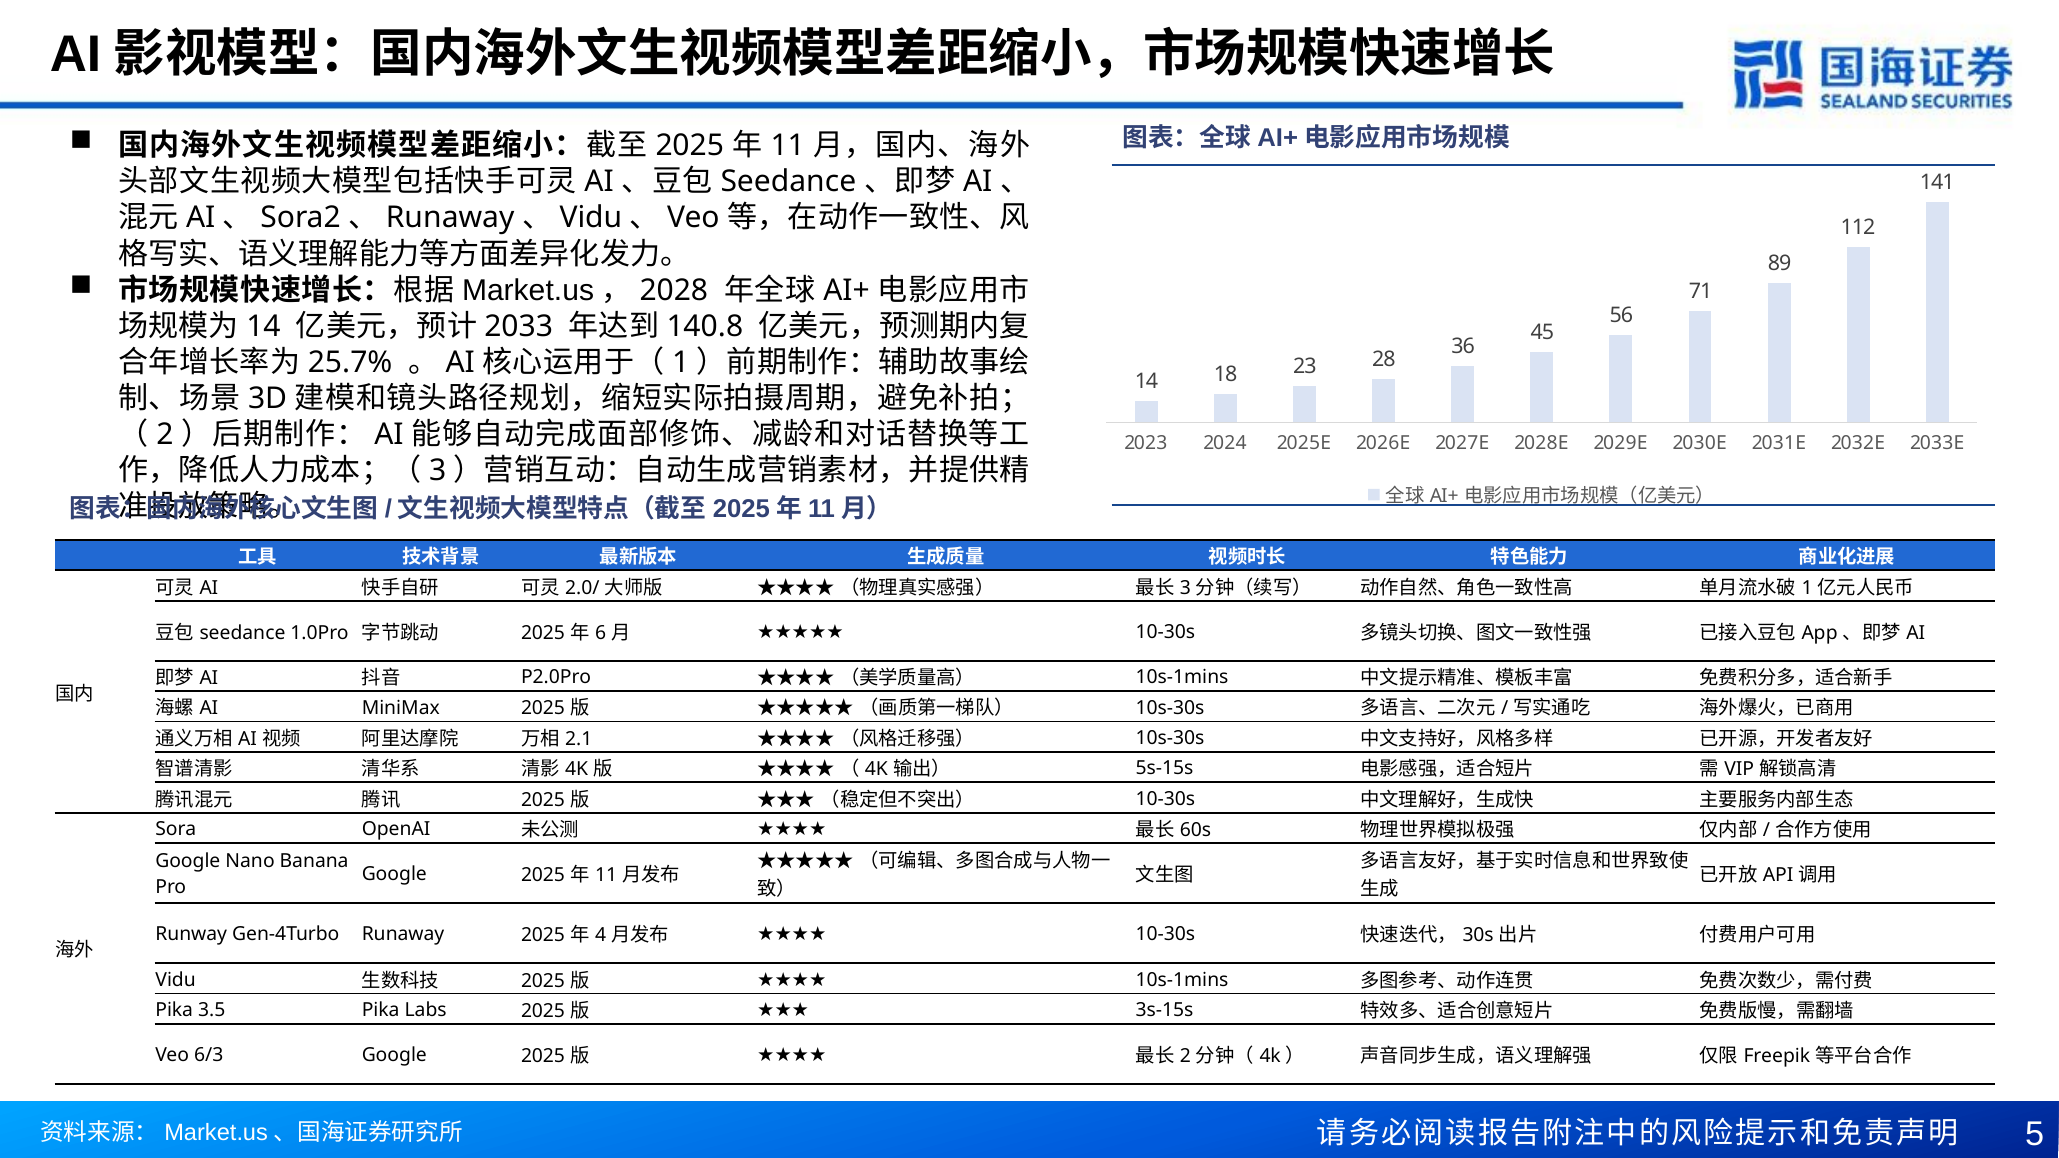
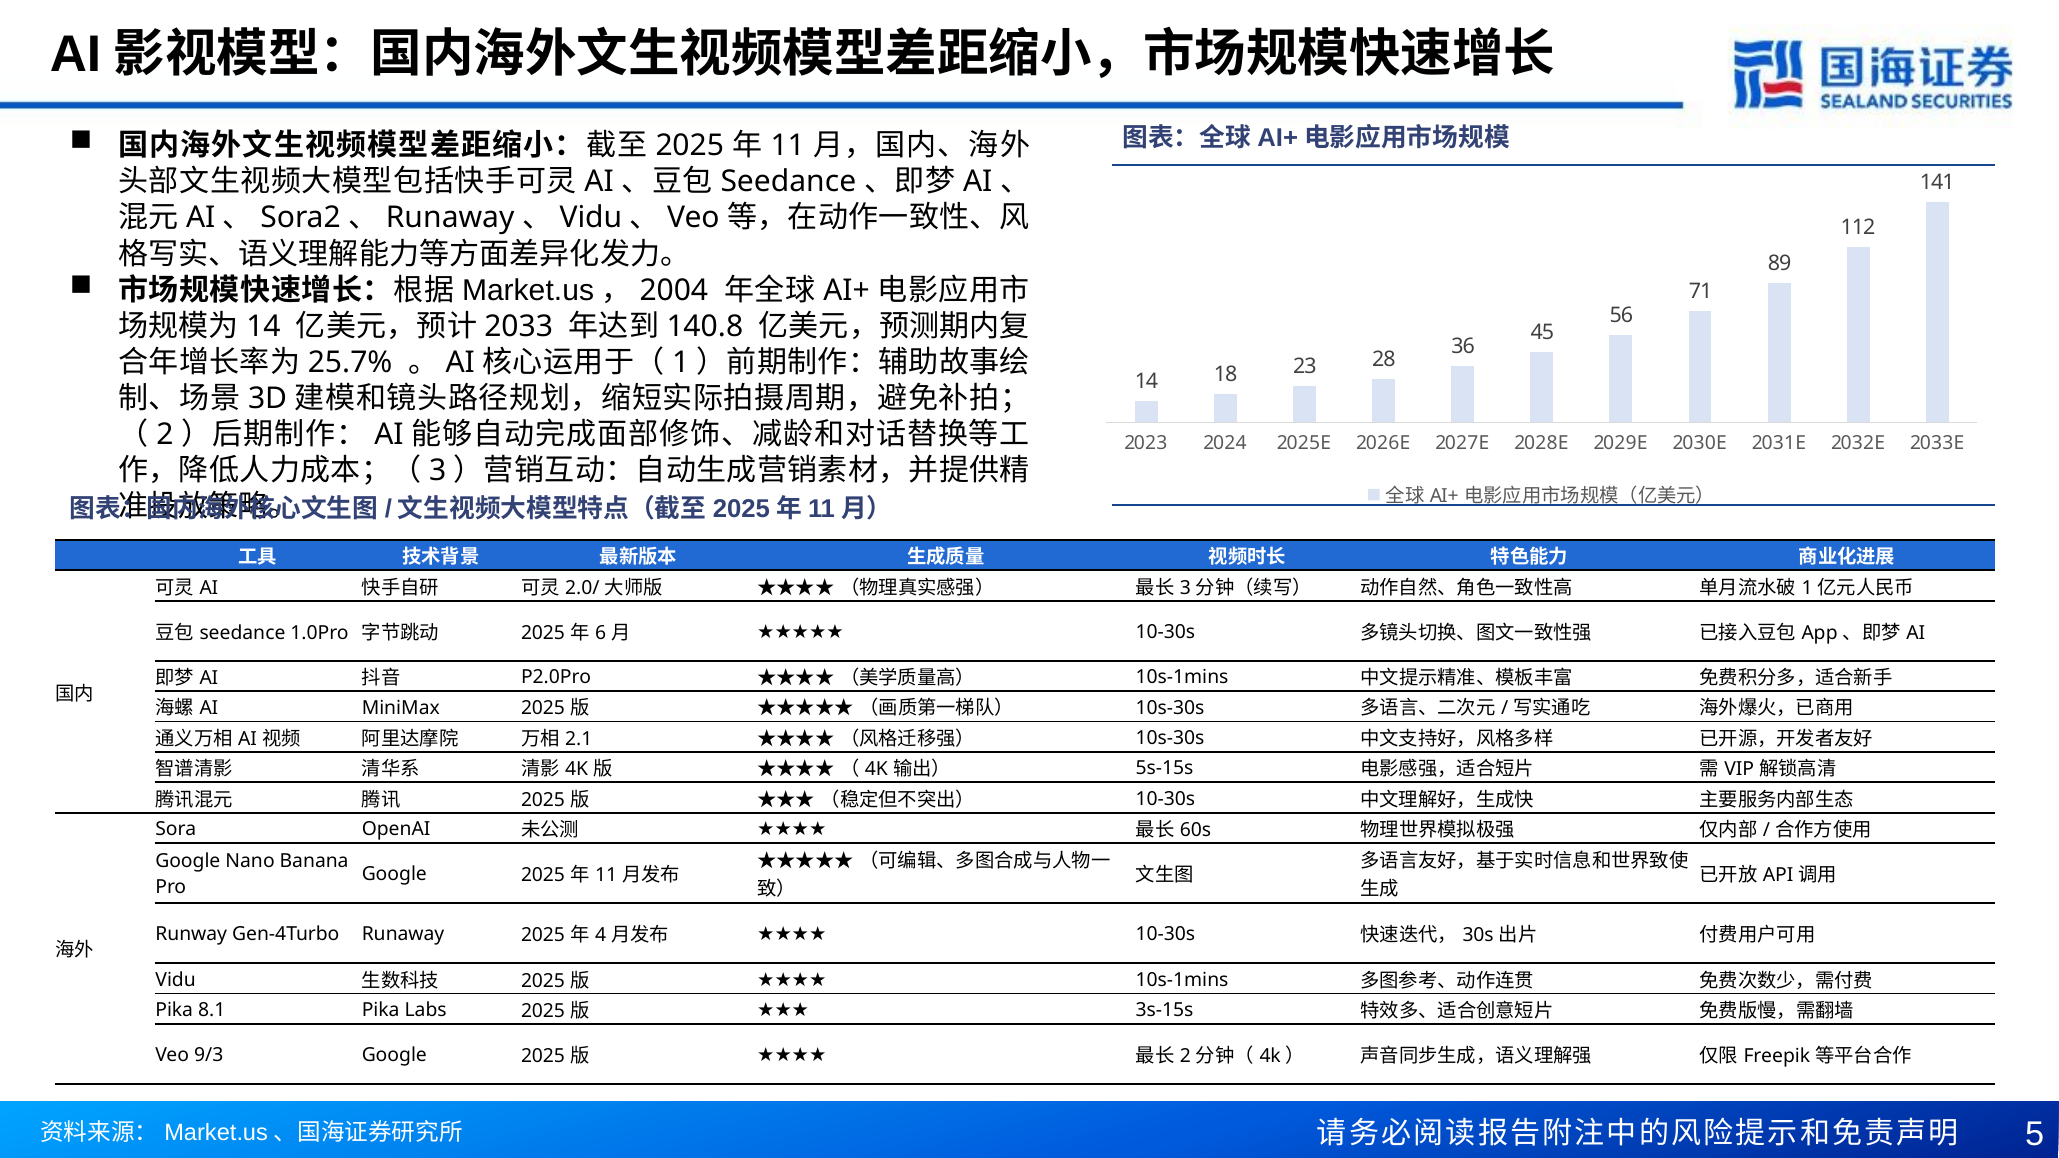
2028: 2028 -> 2004
3.5: 3.5 -> 8.1
6/3: 6/3 -> 9/3
